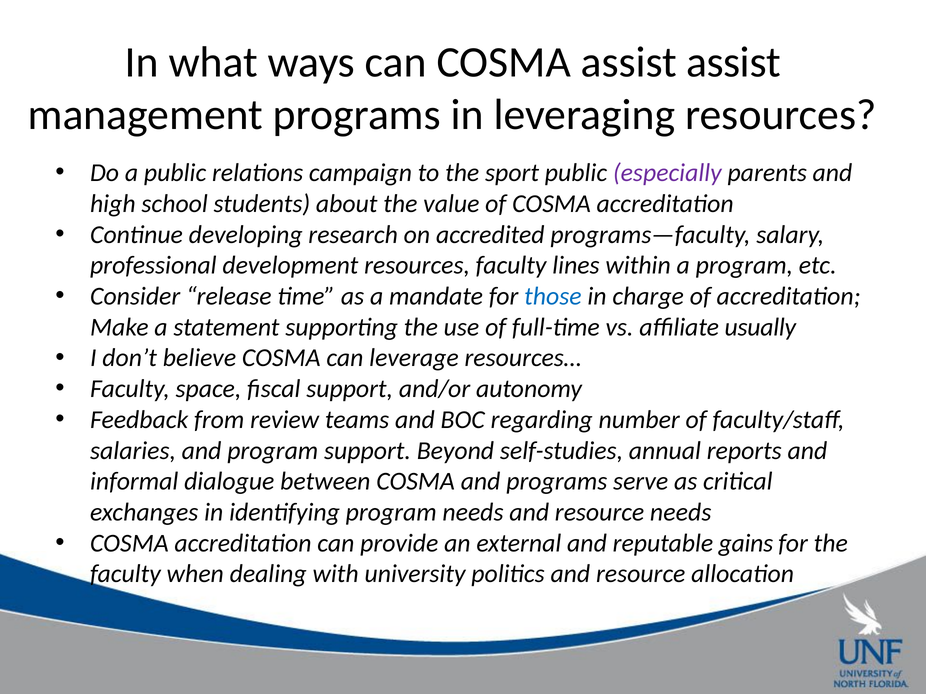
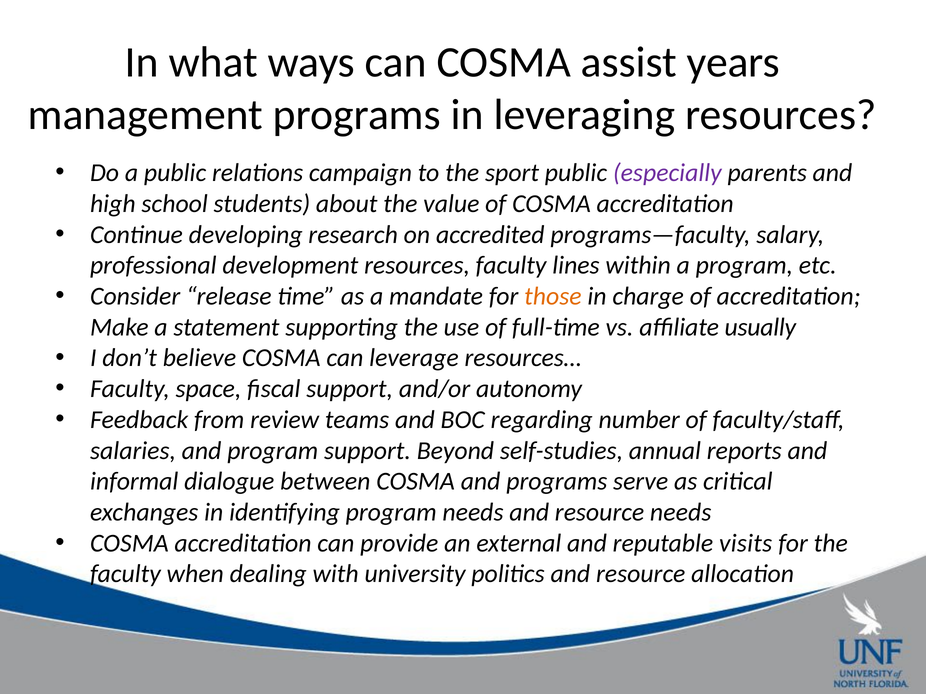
assist assist: assist -> years
those colour: blue -> orange
gains: gains -> visits
